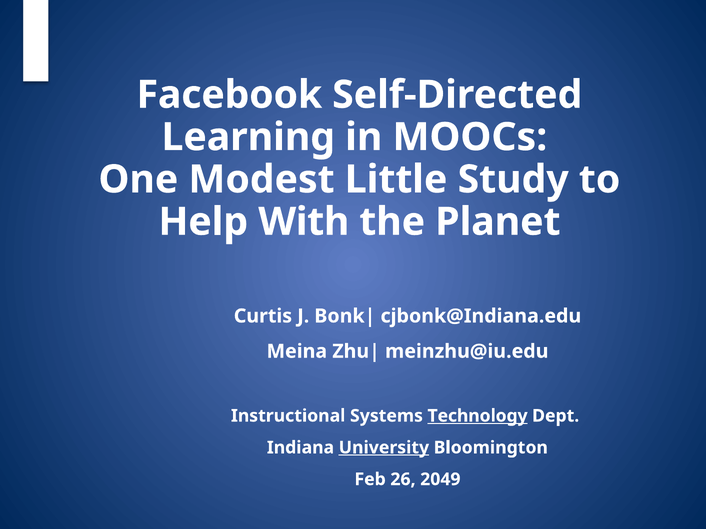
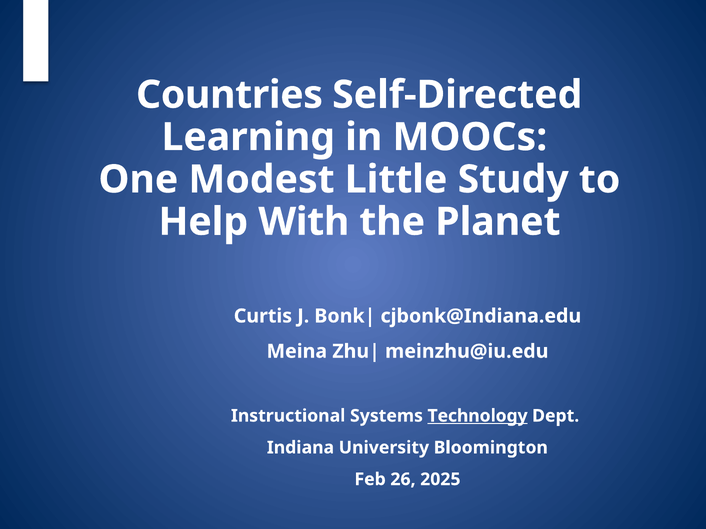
Facebook: Facebook -> Countries
University underline: present -> none
2049: 2049 -> 2025
